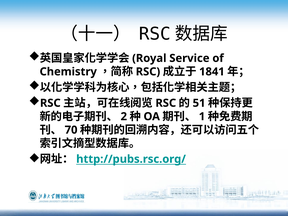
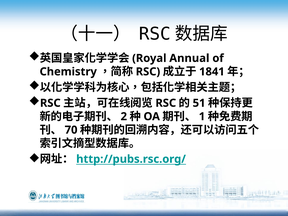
Service: Service -> Annual
